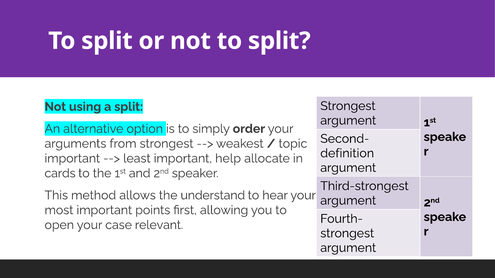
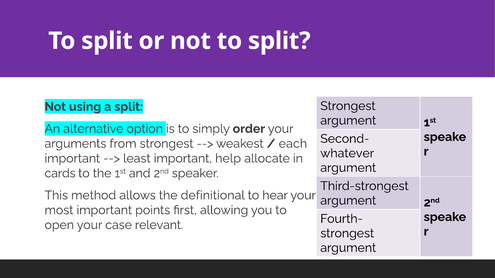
topic: topic -> each
definition: definition -> whatever
understand: understand -> definitional
